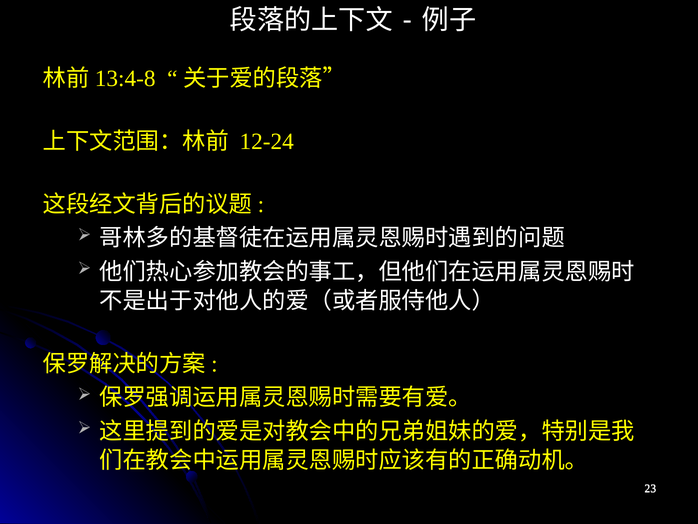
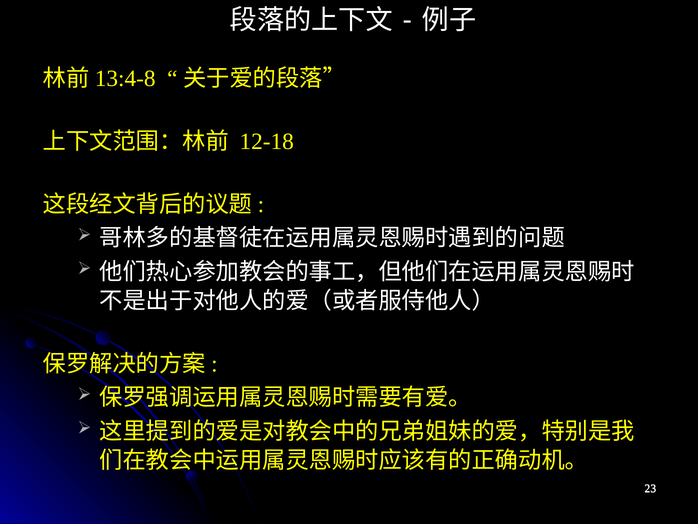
12-24: 12-24 -> 12-18
